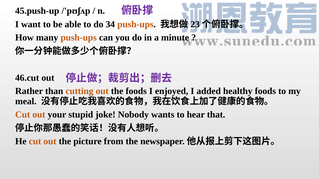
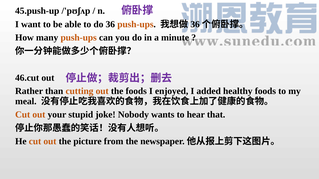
do 34: 34 -> 36
23 at (195, 24): 23 -> 36
